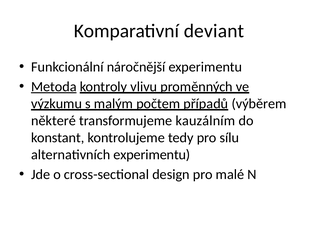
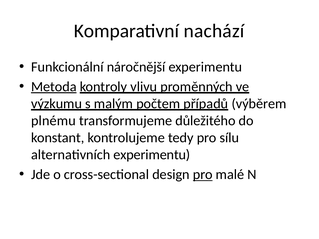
deviant: deviant -> nachází
některé: některé -> plnému
kauzálním: kauzálním -> důležitého
pro at (203, 175) underline: none -> present
